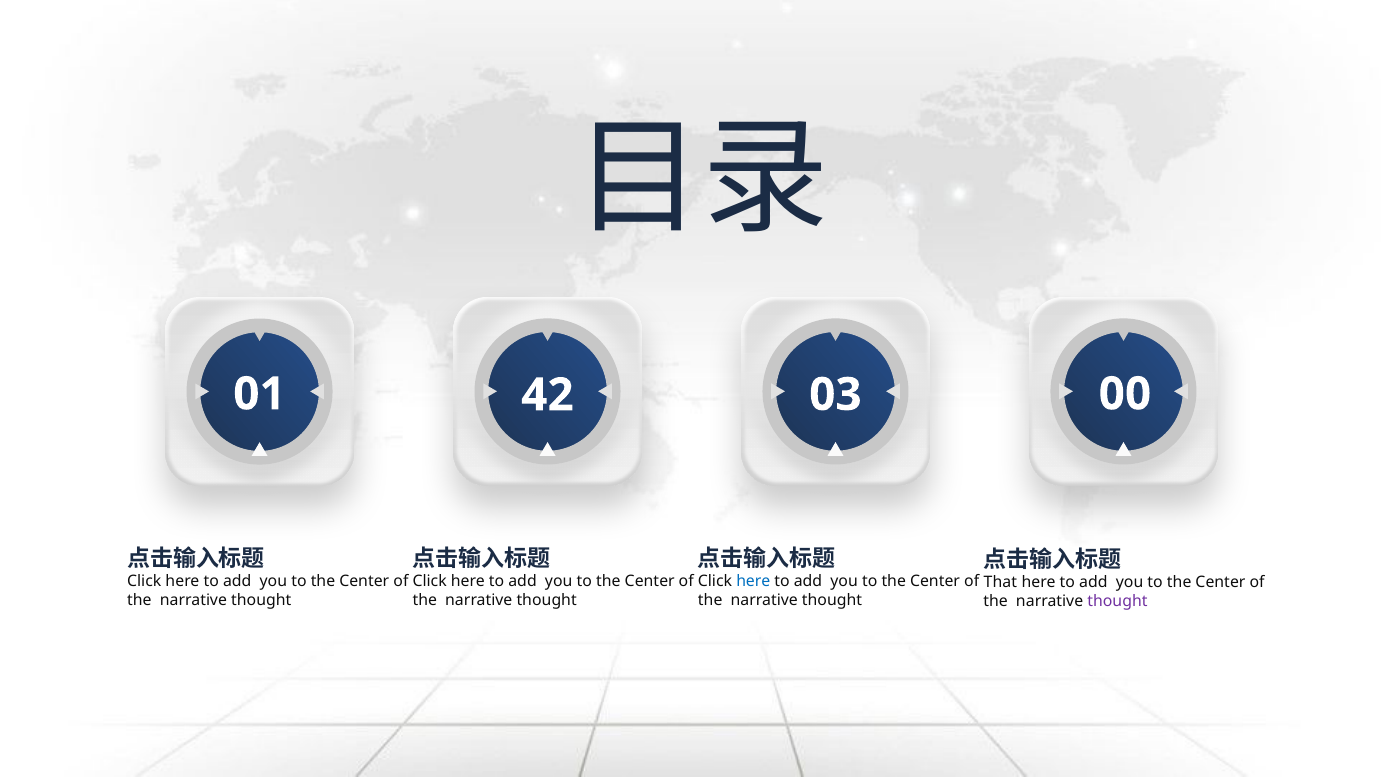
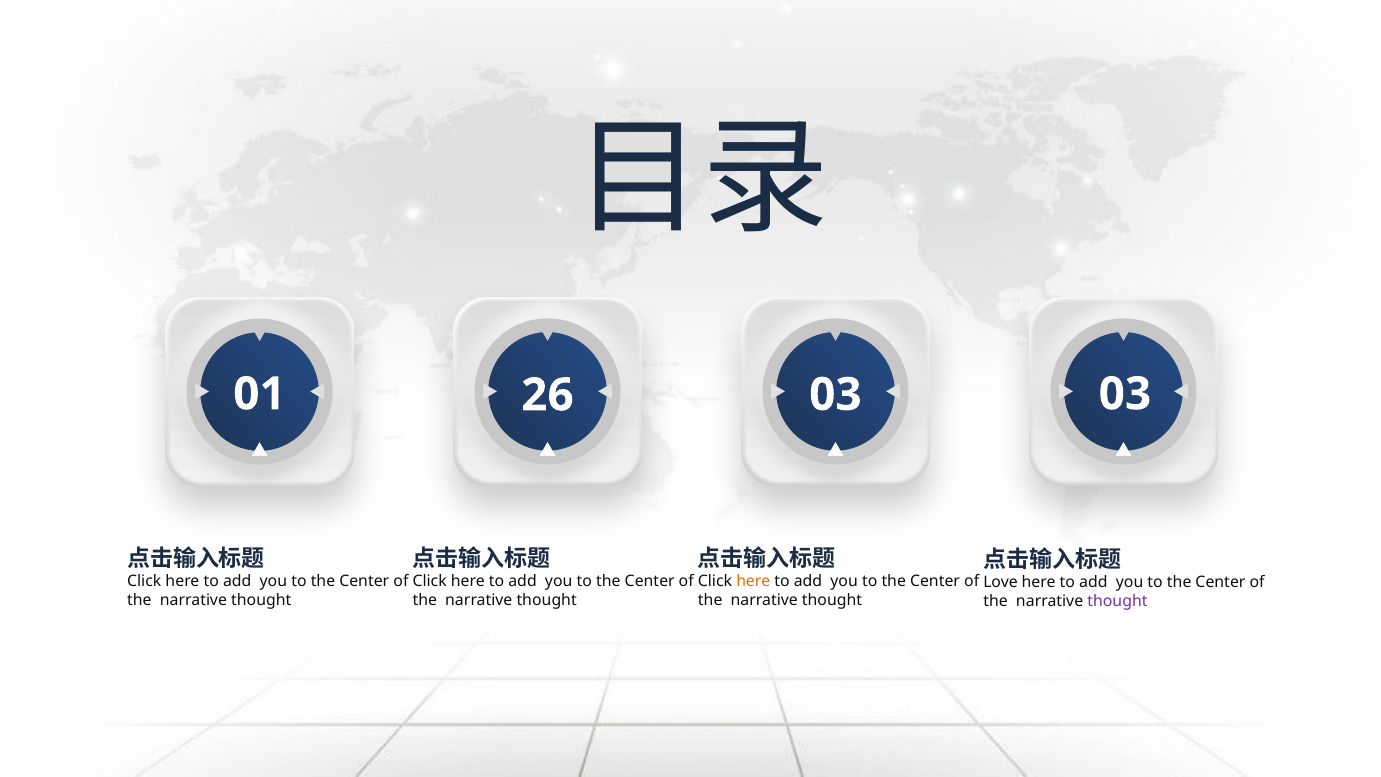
42: 42 -> 26
03 00: 00 -> 03
here at (753, 581) colour: blue -> orange
That: That -> Love
